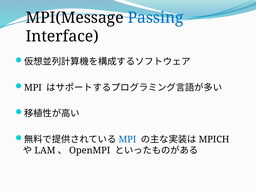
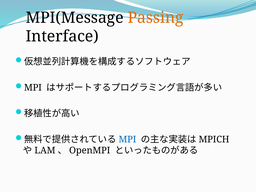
Passing colour: blue -> orange
